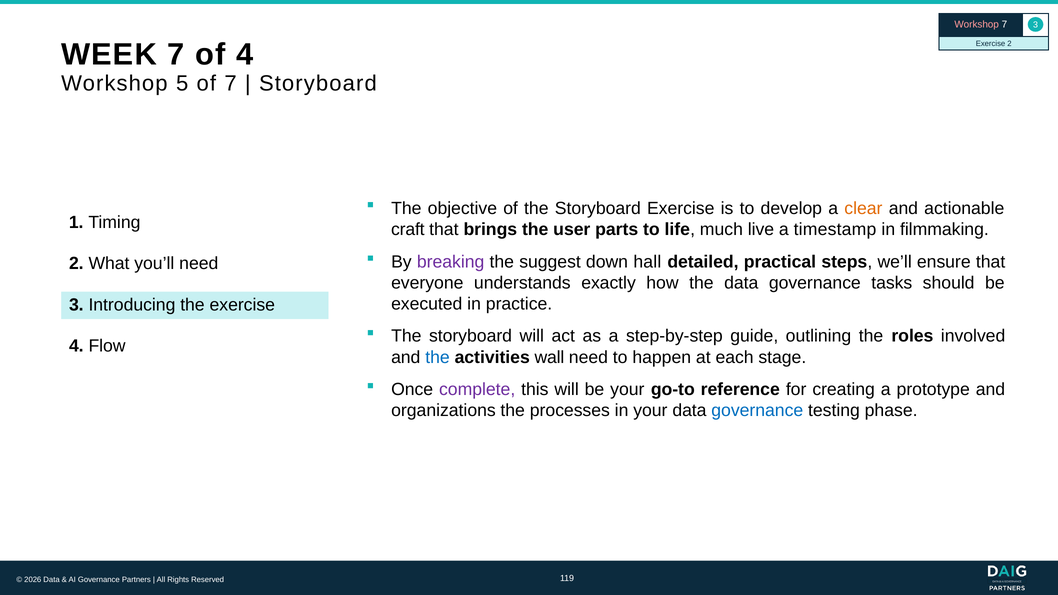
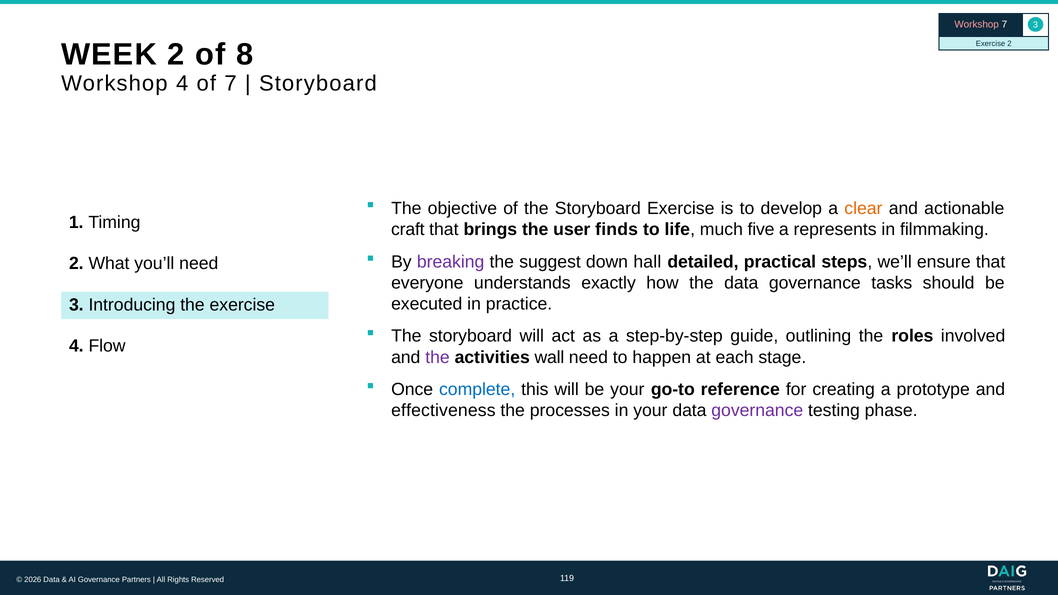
WEEK 7: 7 -> 2
of 4: 4 -> 8
Workshop 5: 5 -> 4
parts: parts -> finds
live: live -> five
timestamp: timestamp -> represents
the at (437, 357) colour: blue -> purple
complete colour: purple -> blue
organizations: organizations -> effectiveness
governance at (757, 411) colour: blue -> purple
